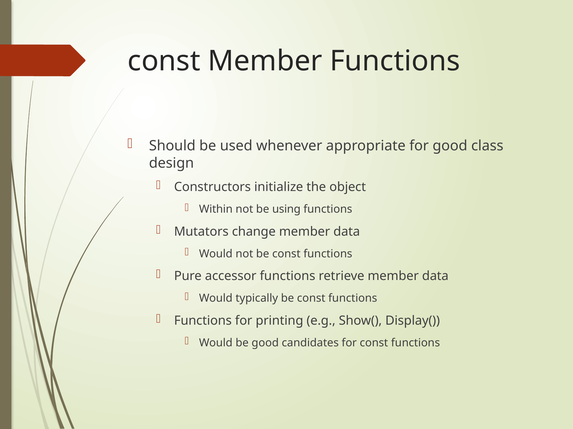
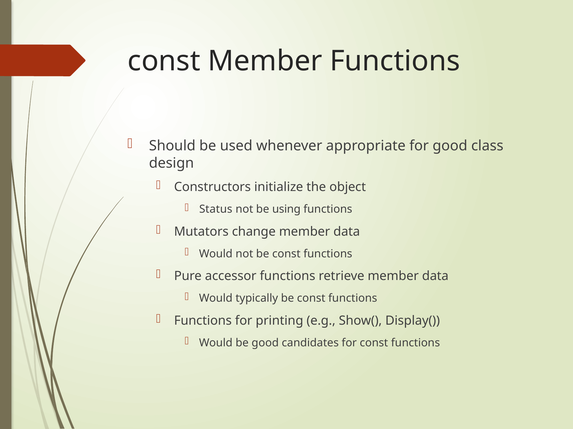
Within: Within -> Status
